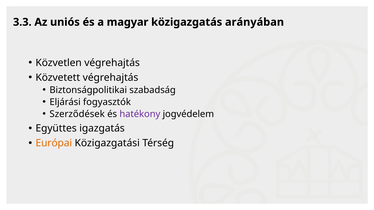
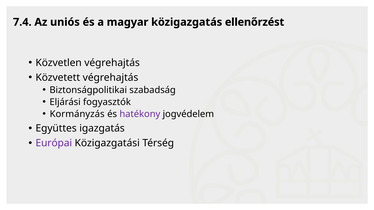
3.3: 3.3 -> 7.4
arányában: arányában -> ellenőrzést
Szerződések: Szerződések -> Kormányzás
Európai colour: orange -> purple
